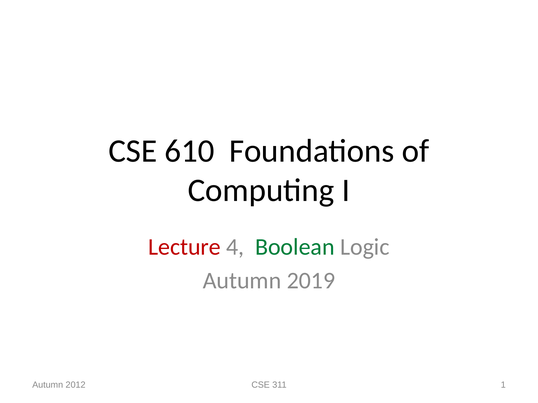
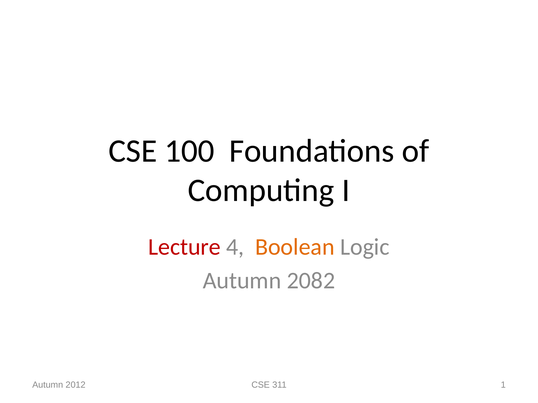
610: 610 -> 100
Boolean colour: green -> orange
2019: 2019 -> 2082
